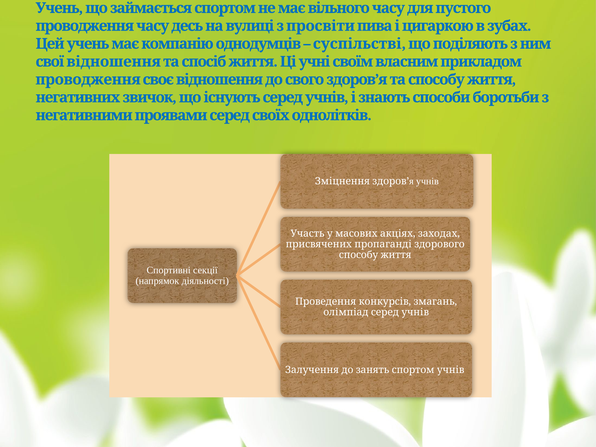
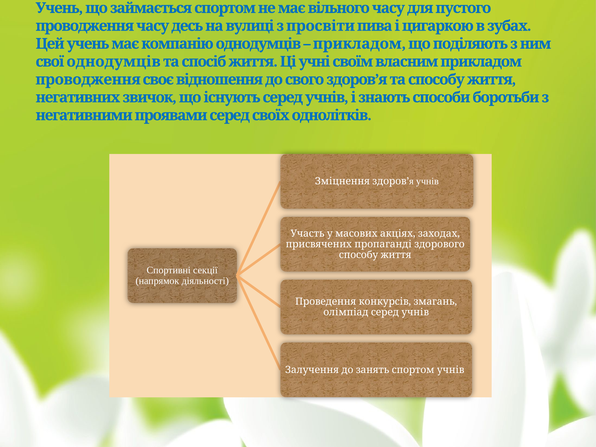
суспільстві at (359, 44): суспільстві -> прикладом
свої відношення: відношення -> однодумців
